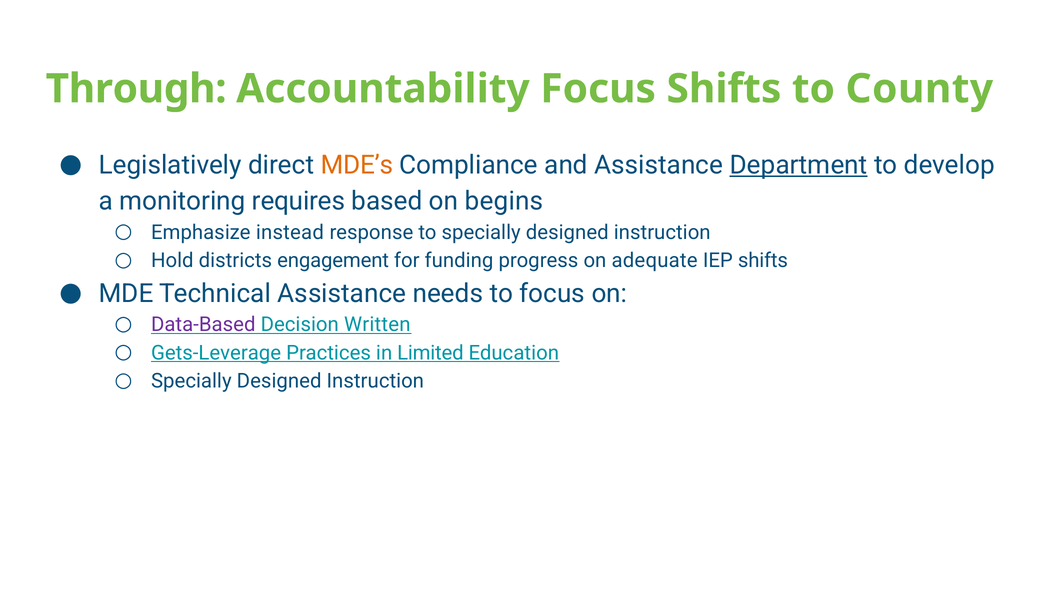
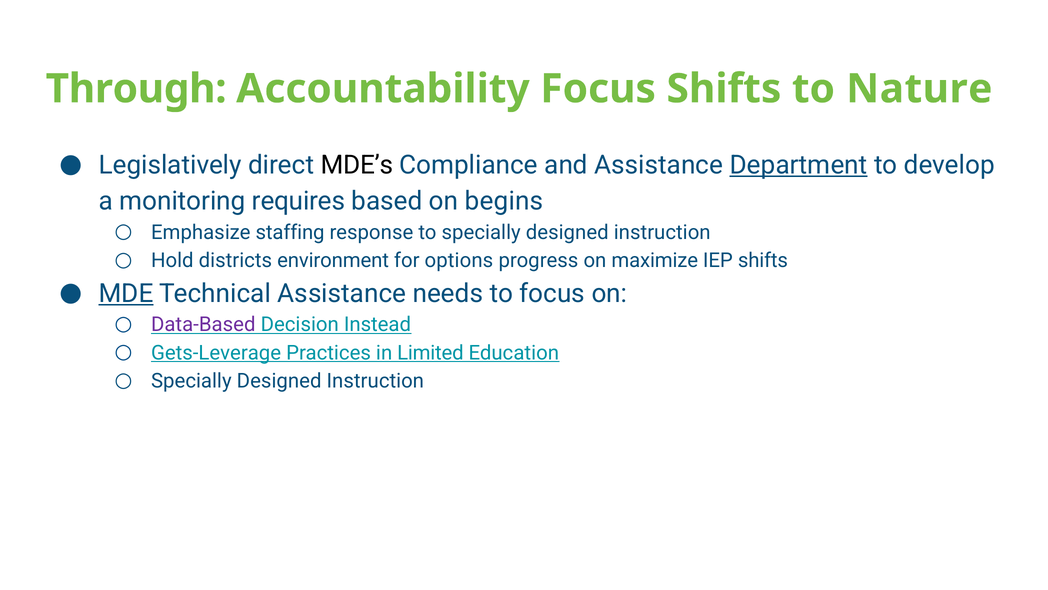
County: County -> Nature
MDE’s colour: orange -> black
instead: instead -> staffing
engagement: engagement -> environment
funding: funding -> options
adequate: adequate -> maximize
MDE underline: none -> present
Written: Written -> Instead
